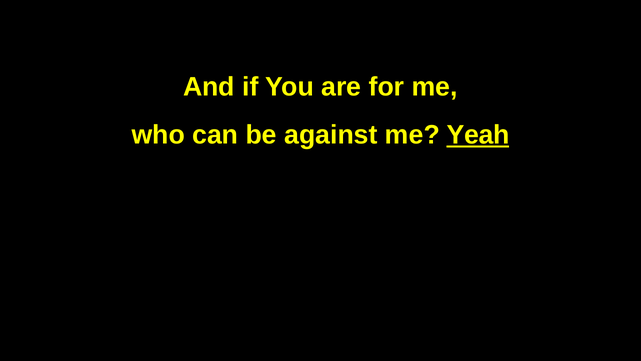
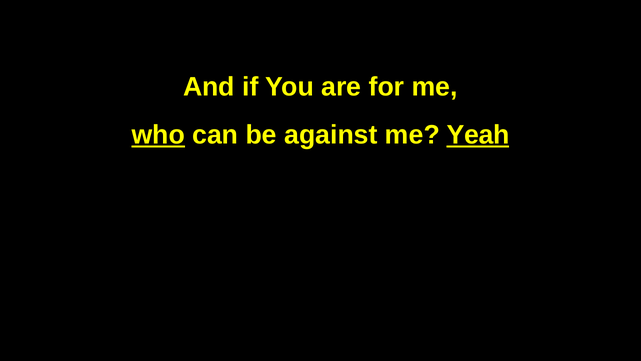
who underline: none -> present
